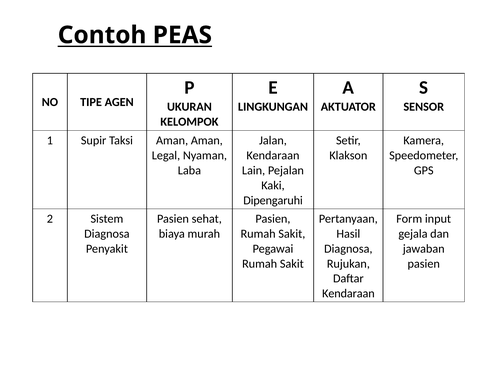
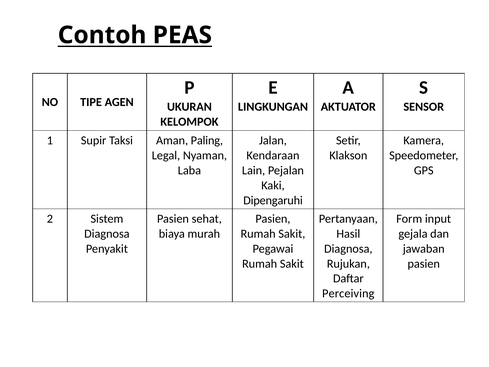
Aman Aman: Aman -> Paling
Kendaraan at (348, 293): Kendaraan -> Perceiving
